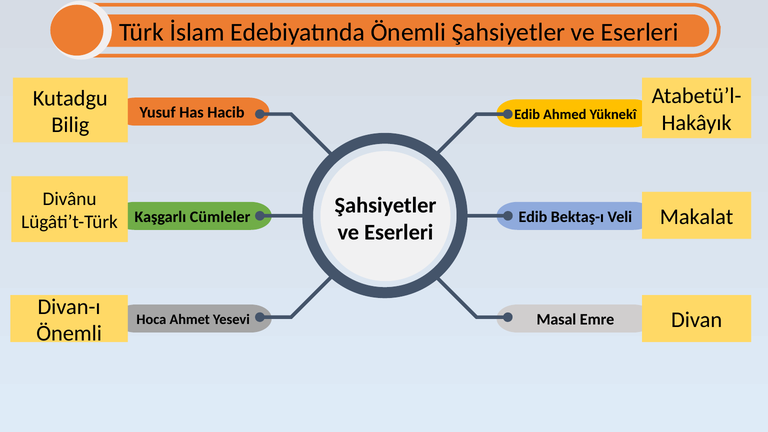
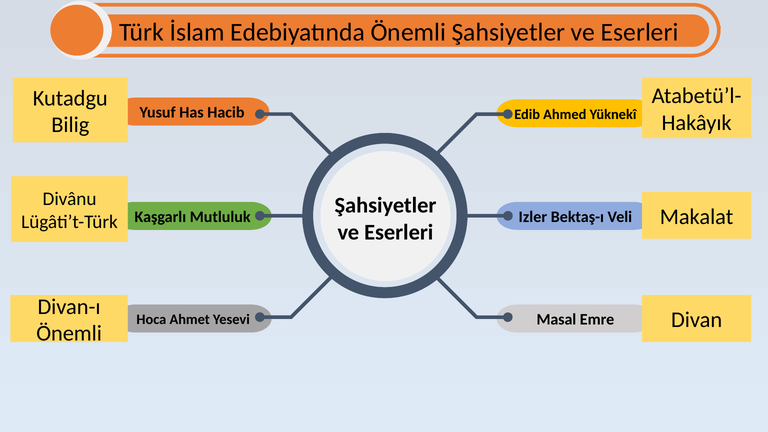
Cümleler: Cümleler -> Mutluluk
Edib at (533, 217): Edib -> Izler
